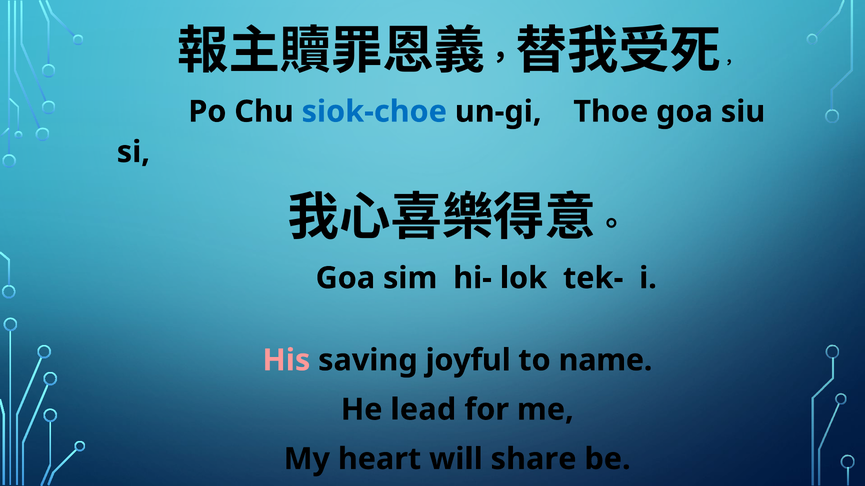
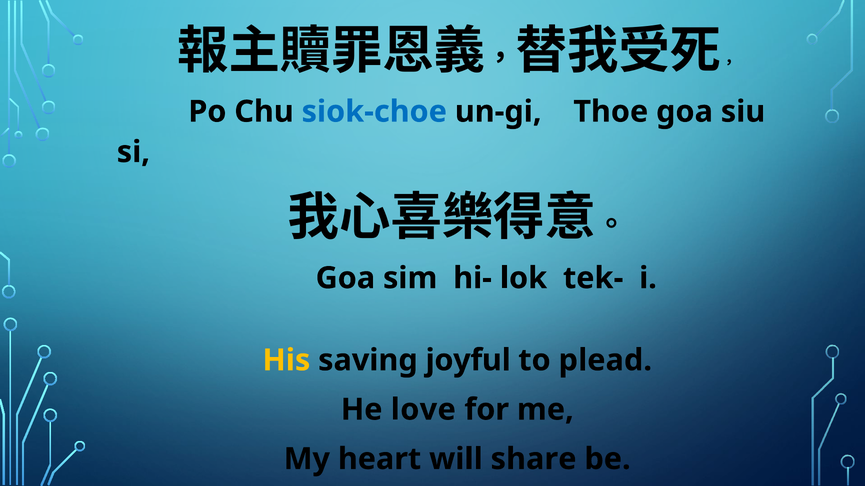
His colour: pink -> yellow
name: name -> plead
lead: lead -> love
